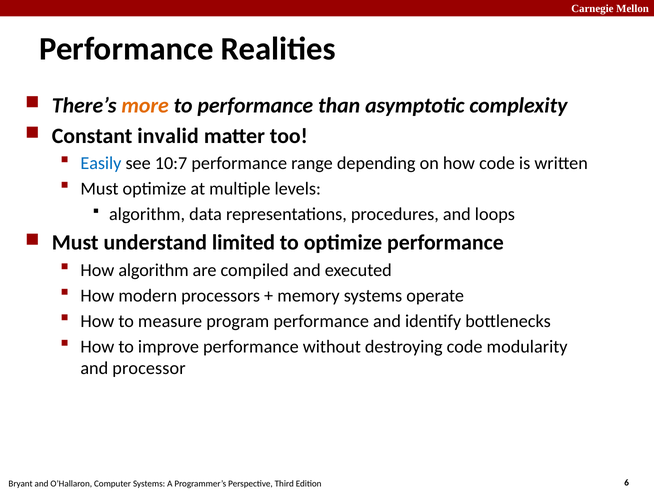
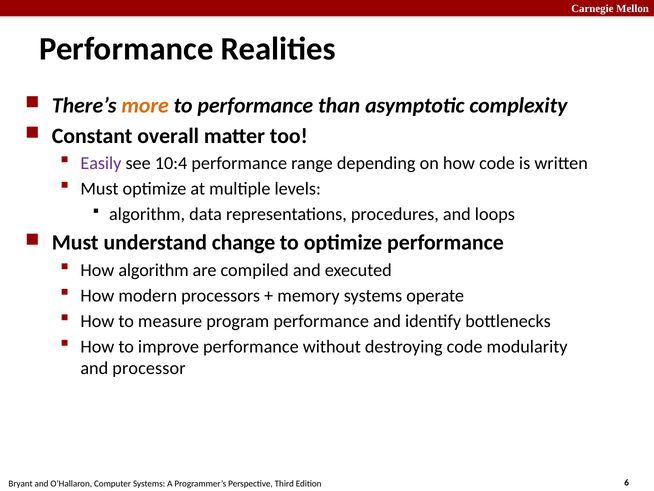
invalid: invalid -> overall
Easily colour: blue -> purple
10:7: 10:7 -> 10:4
limited: limited -> change
